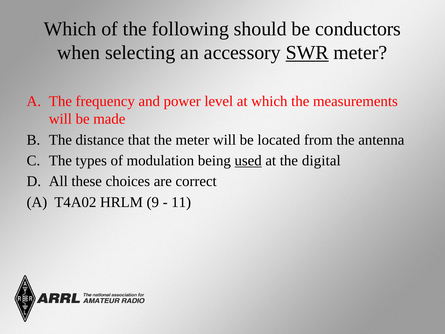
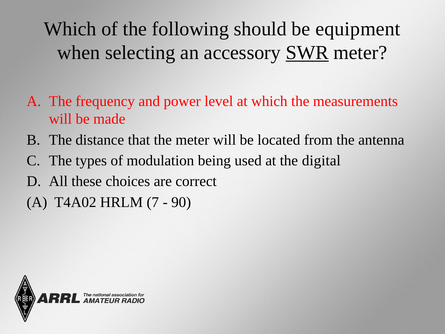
conductors: conductors -> equipment
used underline: present -> none
9: 9 -> 7
11: 11 -> 90
